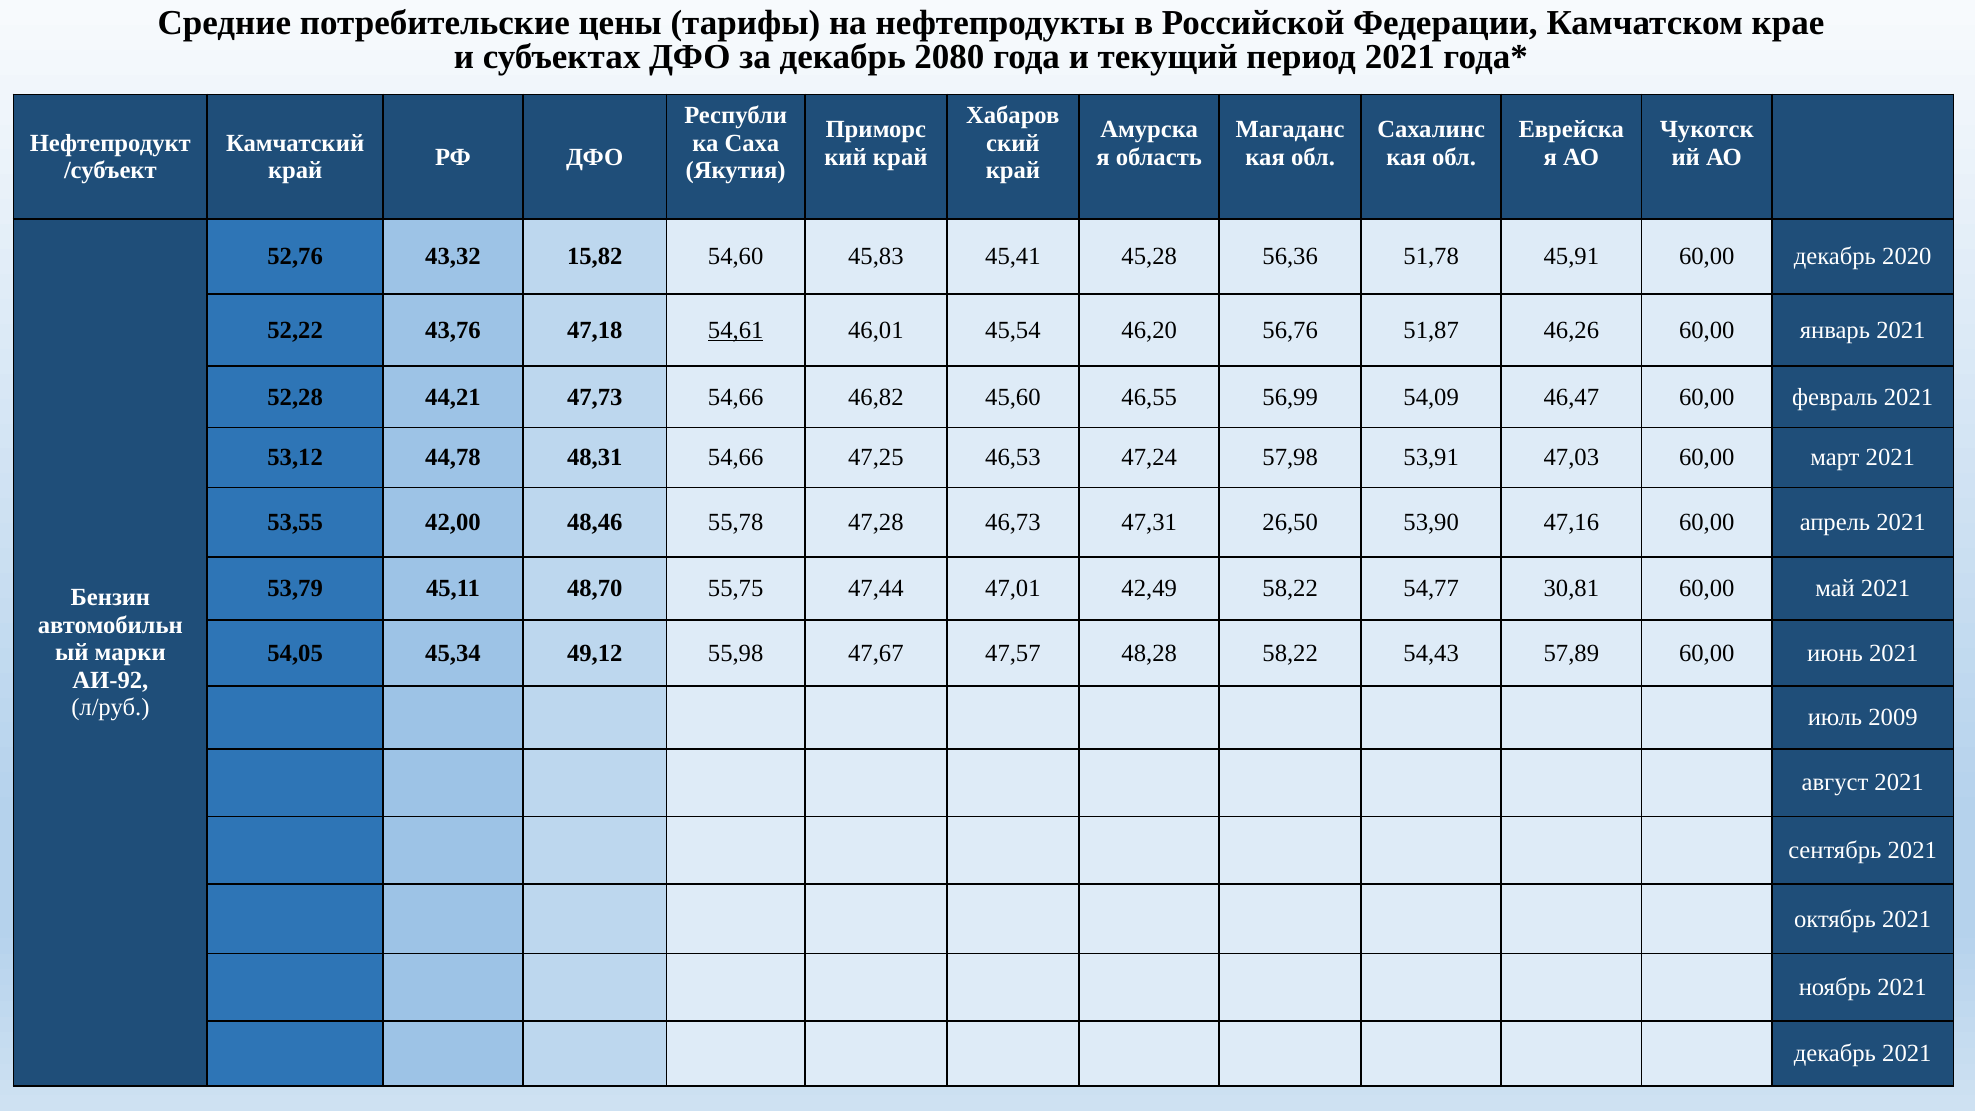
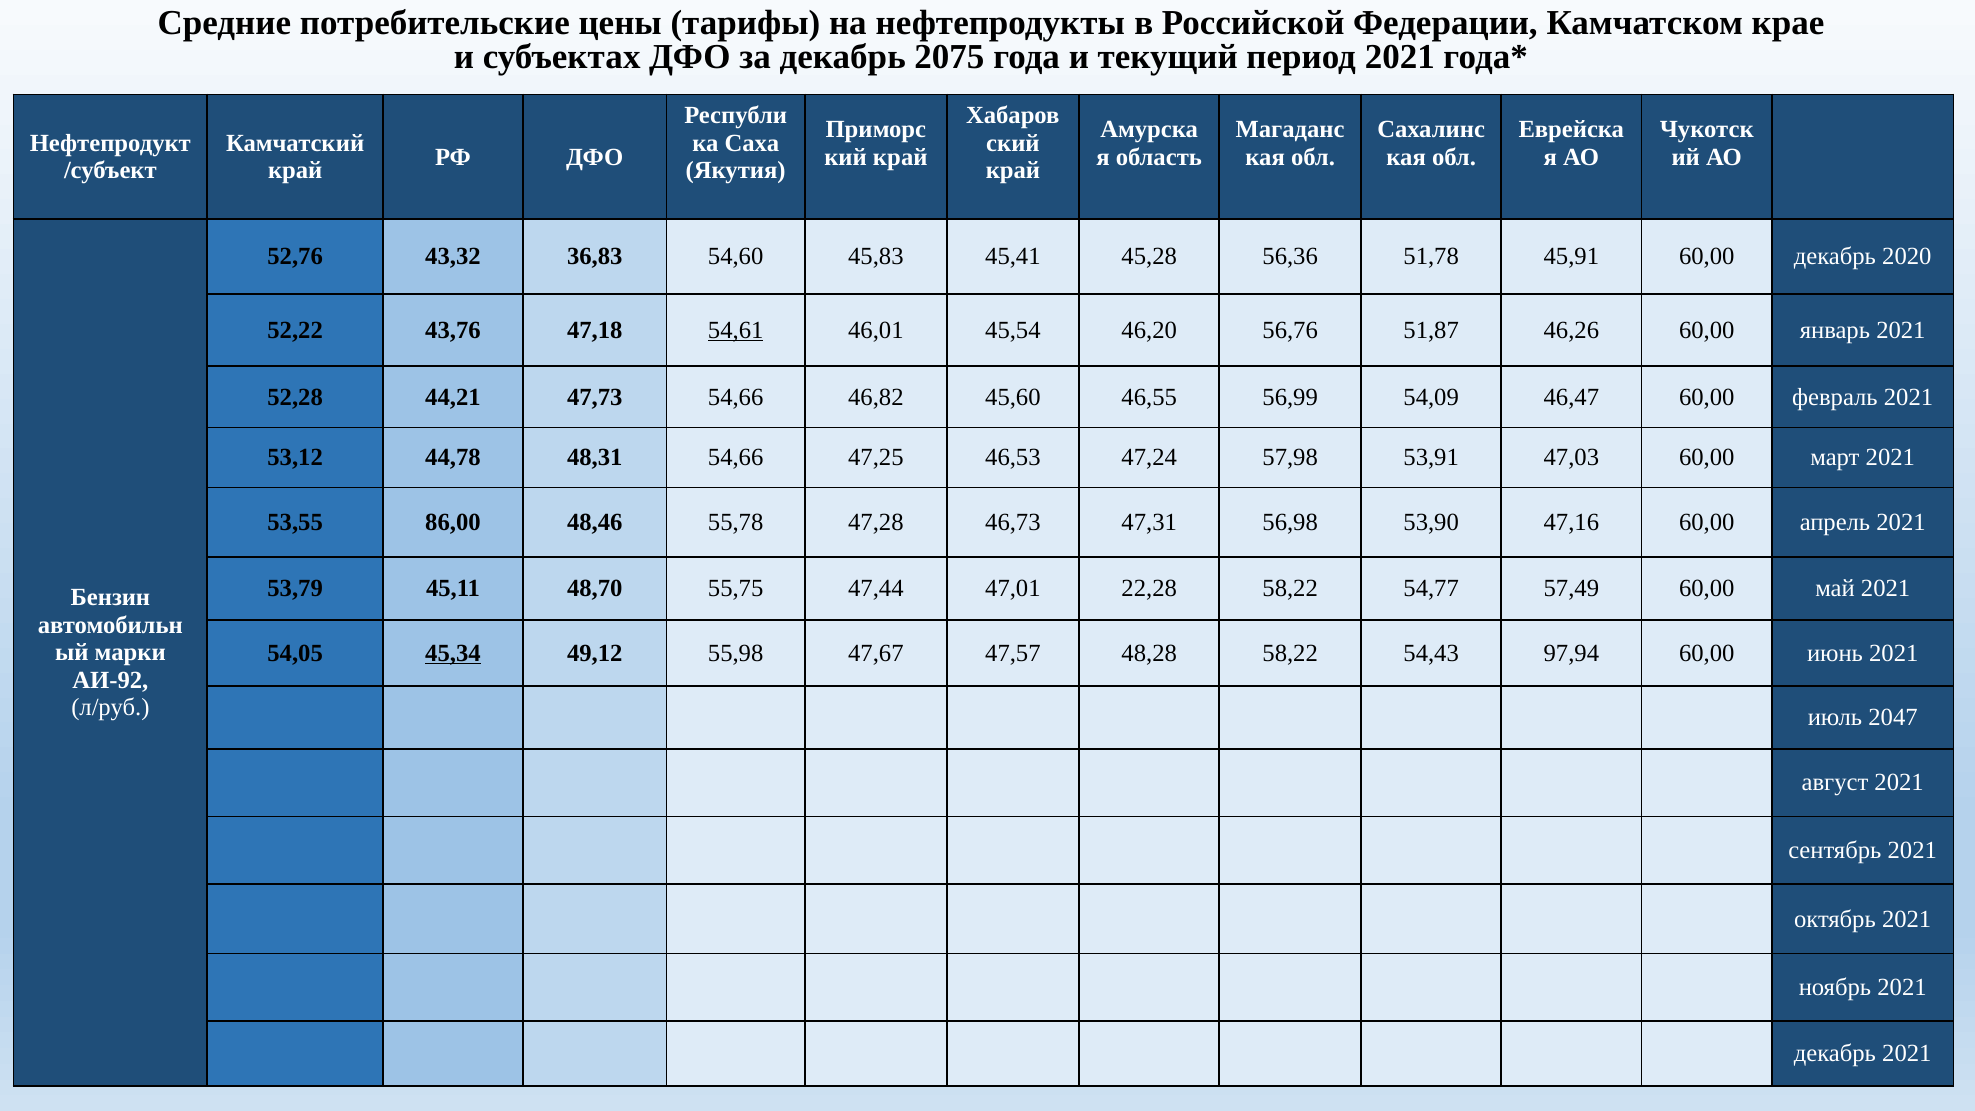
2080: 2080 -> 2075
15,82: 15,82 -> 36,83
42,00: 42,00 -> 86,00
26,50: 26,50 -> 56,98
42,49: 42,49 -> 22,28
30,81: 30,81 -> 57,49
45,34 underline: none -> present
57,89: 57,89 -> 97,94
2009: 2009 -> 2047
